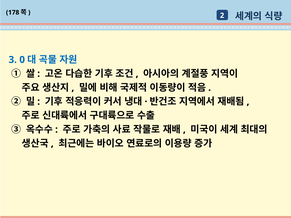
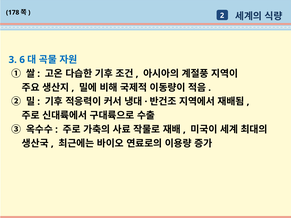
0: 0 -> 6
